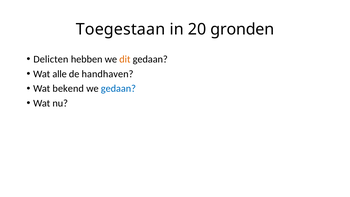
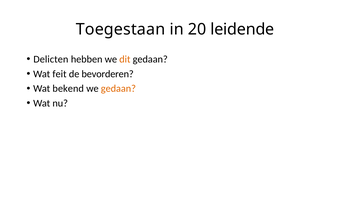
gronden: gronden -> leidende
alle: alle -> feit
handhaven: handhaven -> bevorderen
gedaan at (118, 89) colour: blue -> orange
